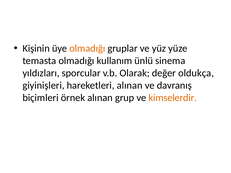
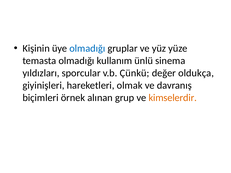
olmadığı at (87, 48) colour: orange -> blue
Olarak: Olarak -> Çünkü
hareketleri alınan: alınan -> olmak
